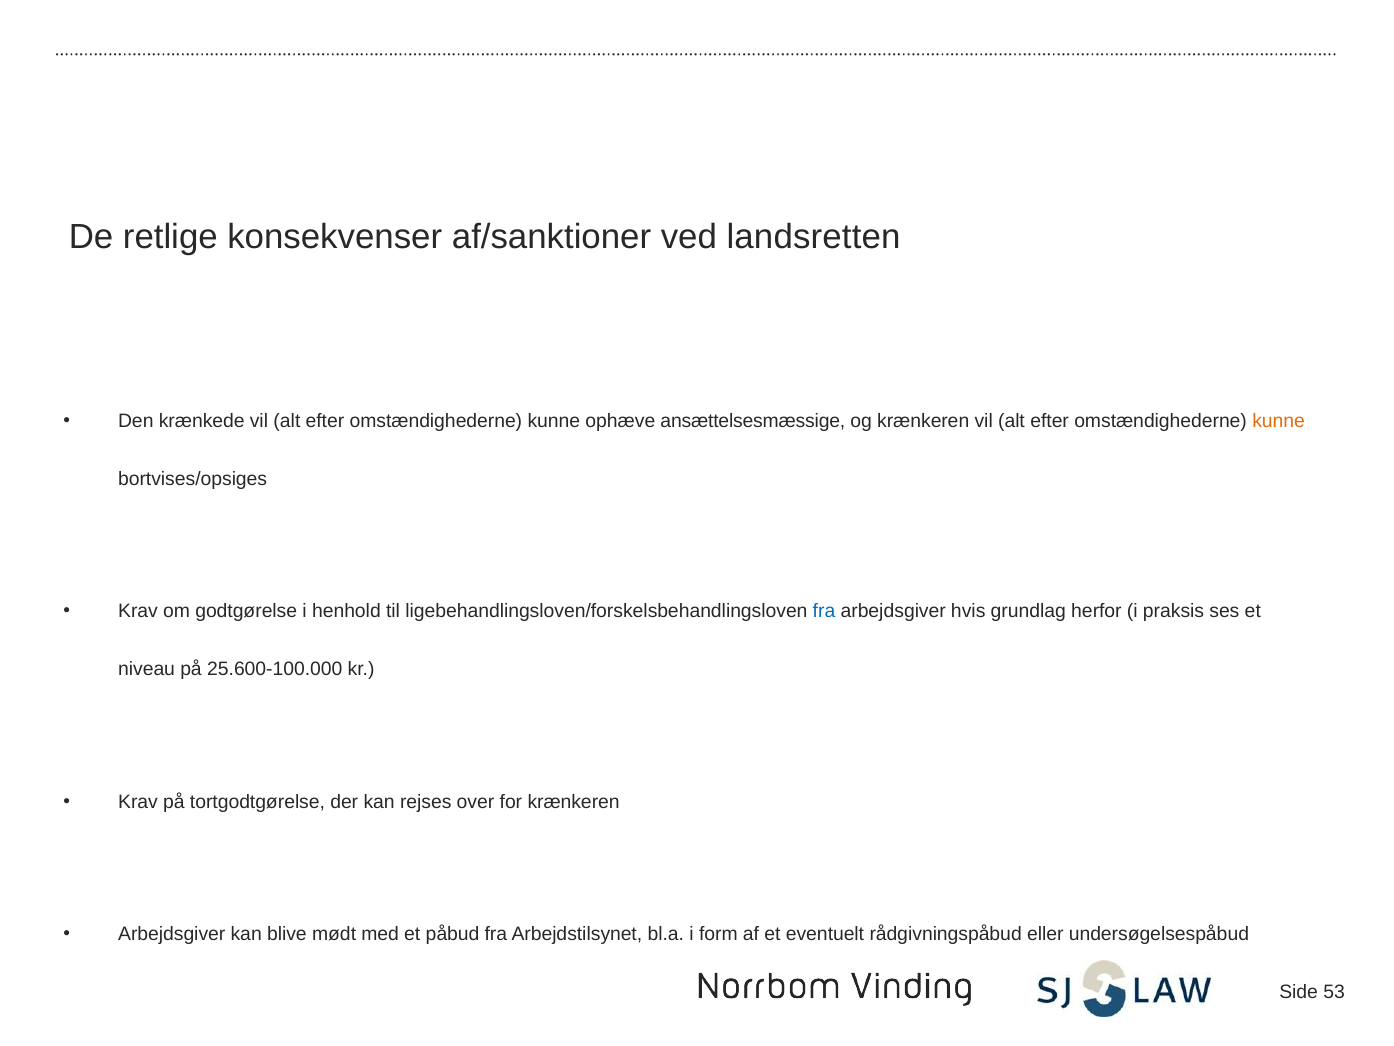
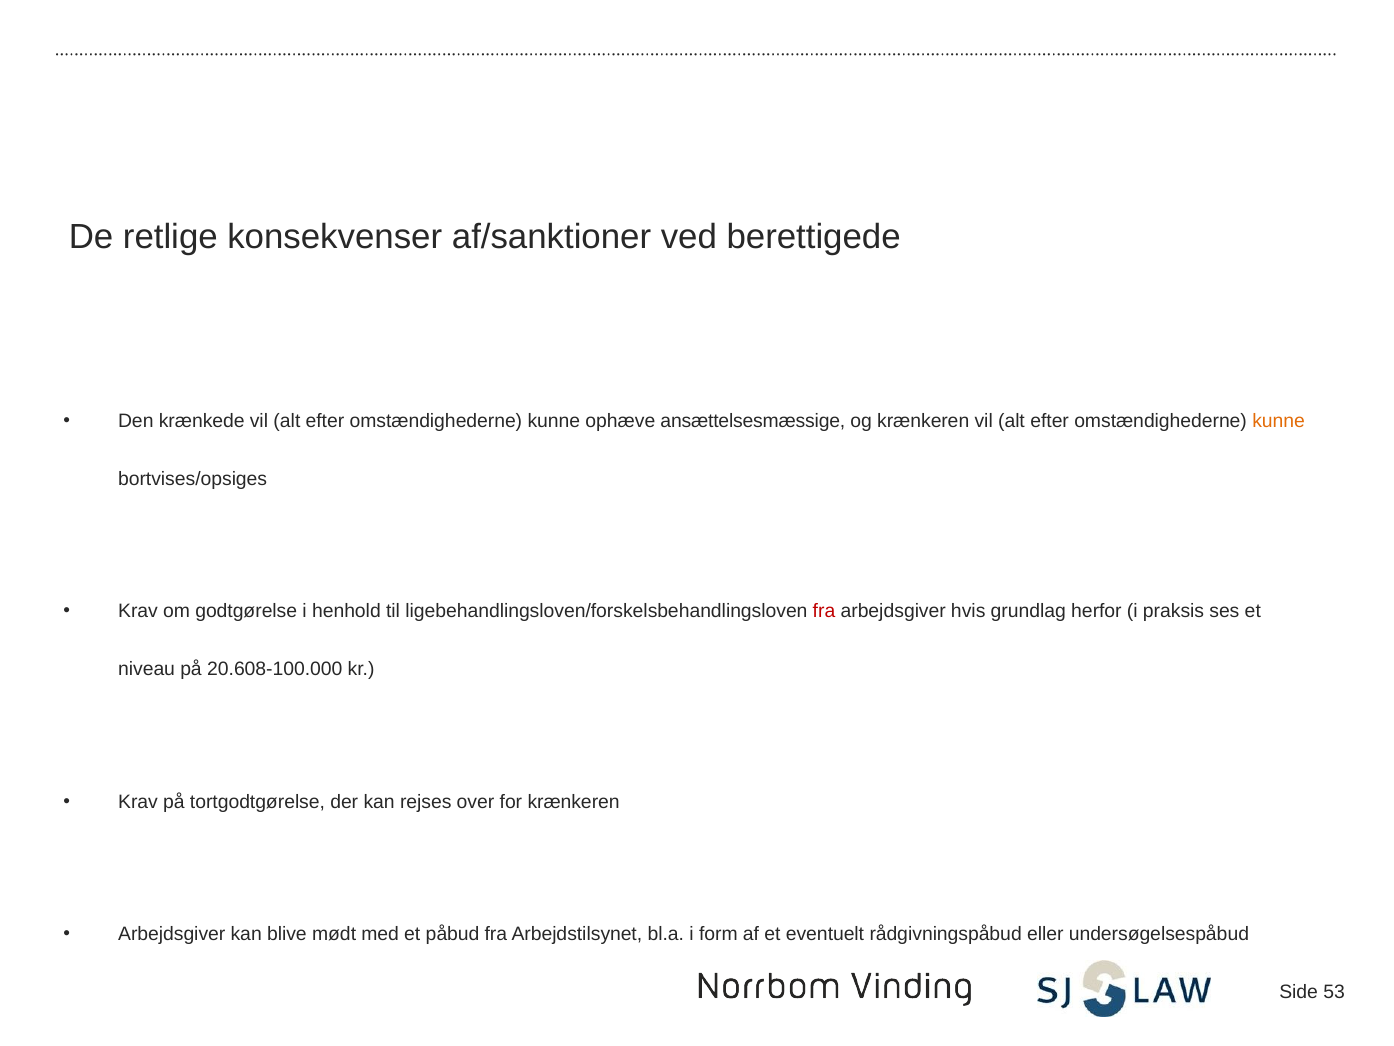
landsretten: landsretten -> berettigede
fra at (824, 611) colour: blue -> red
25.600-100.000: 25.600-100.000 -> 20.608-100.000
